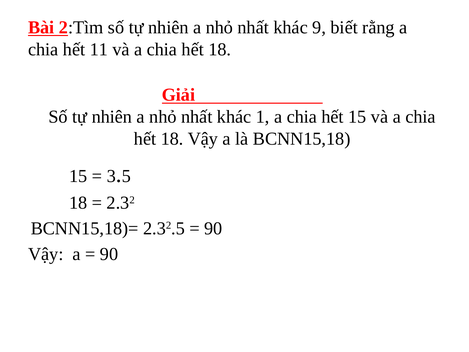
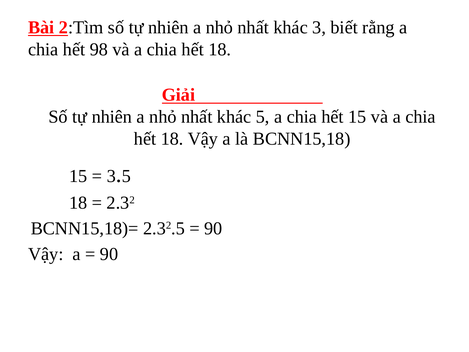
khác 9: 9 -> 3
11: 11 -> 98
khác 1: 1 -> 5
